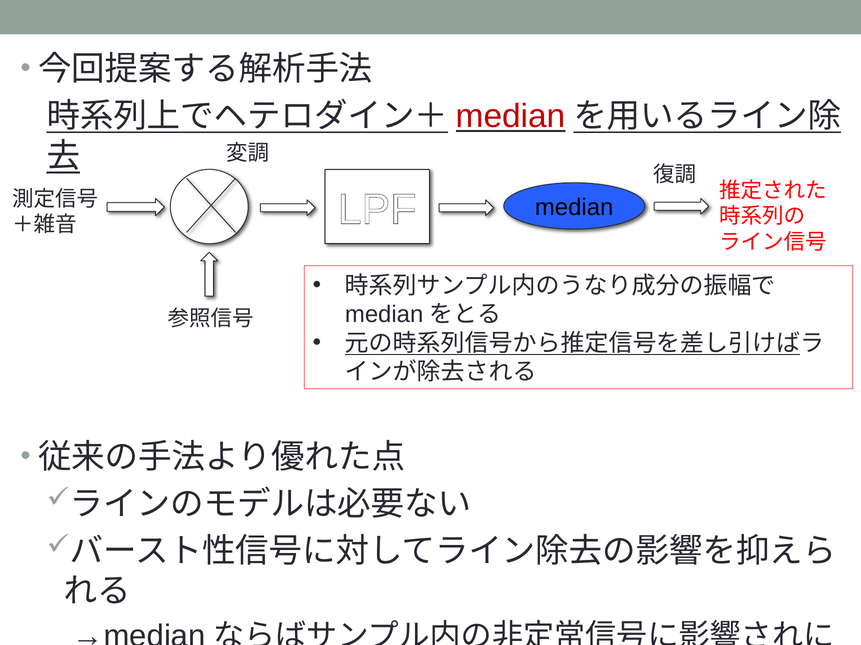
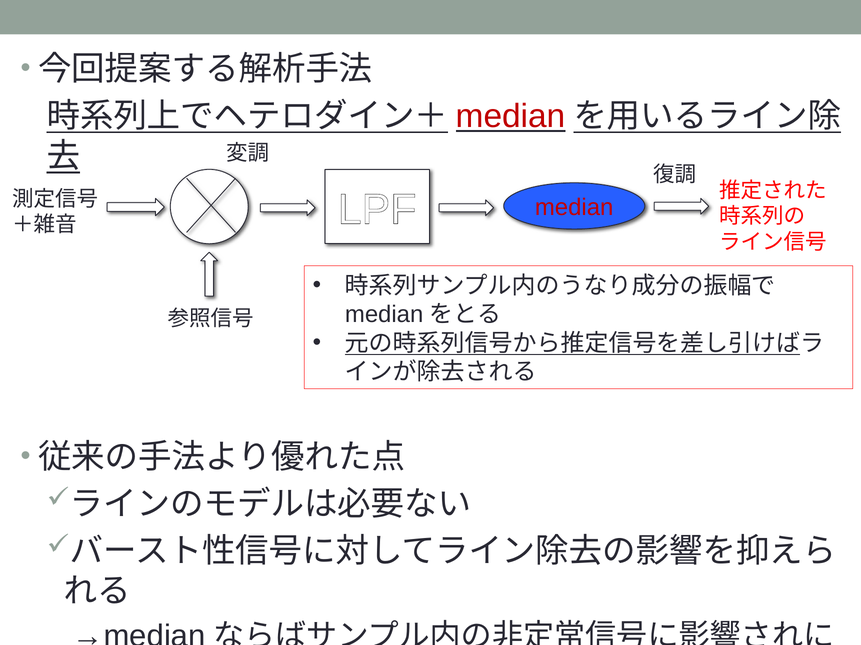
median at (574, 208) colour: black -> red
